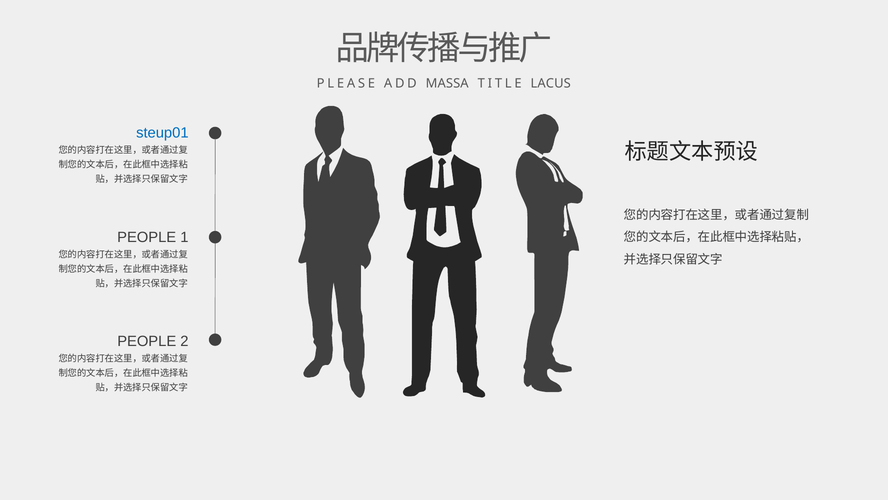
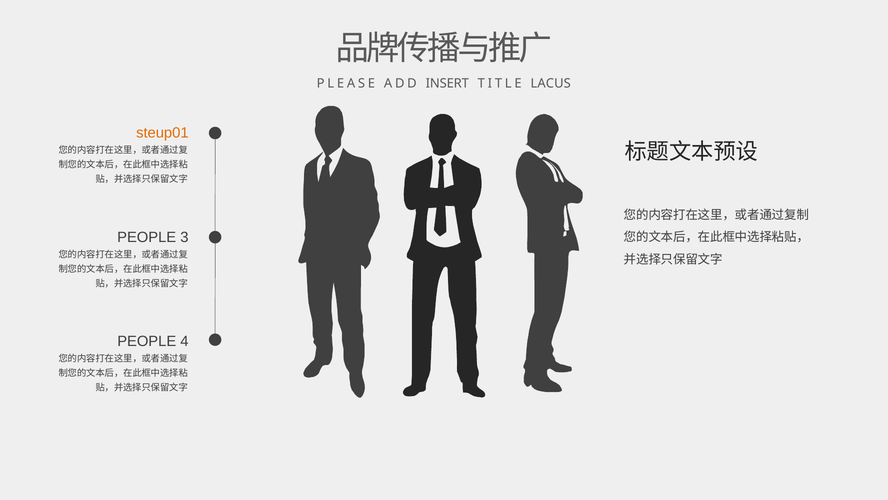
MASSA: MASSA -> INSERT
steup01 colour: blue -> orange
1: 1 -> 3
2: 2 -> 4
